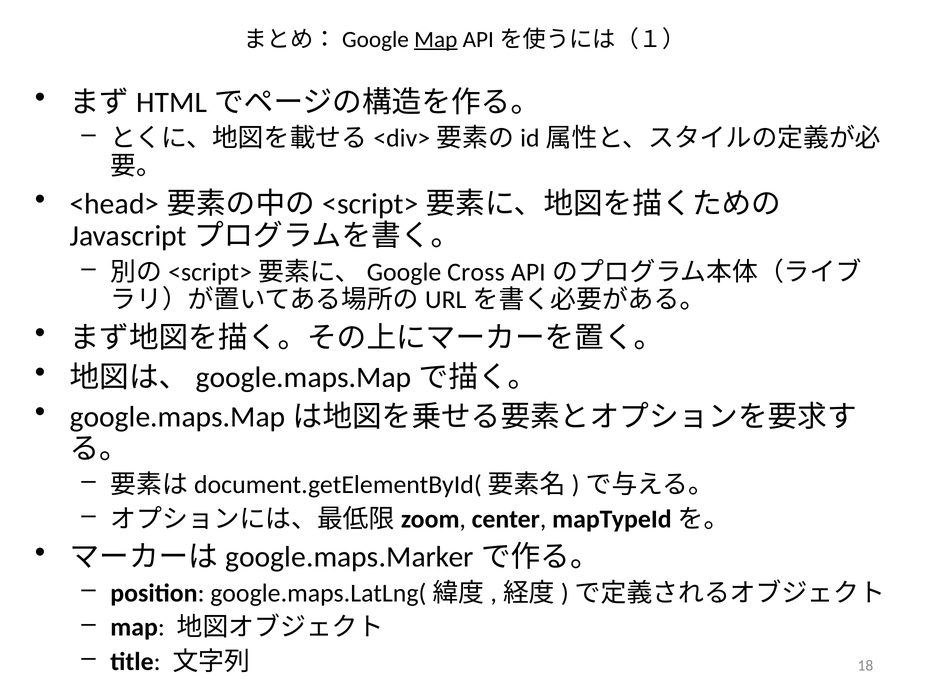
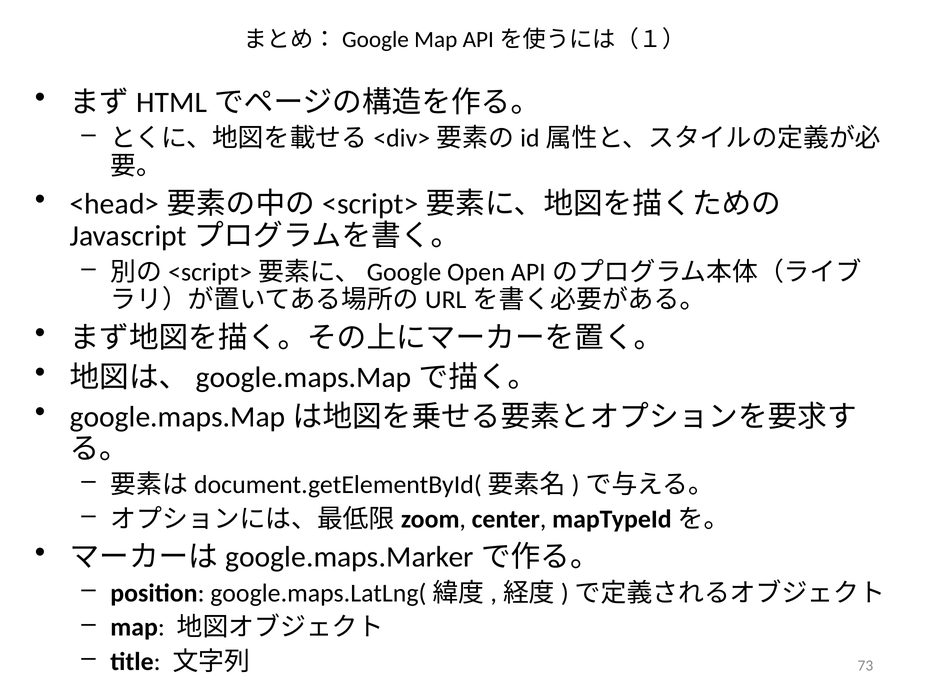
Map at (436, 39) underline: present -> none
Cross: Cross -> Open
18: 18 -> 73
